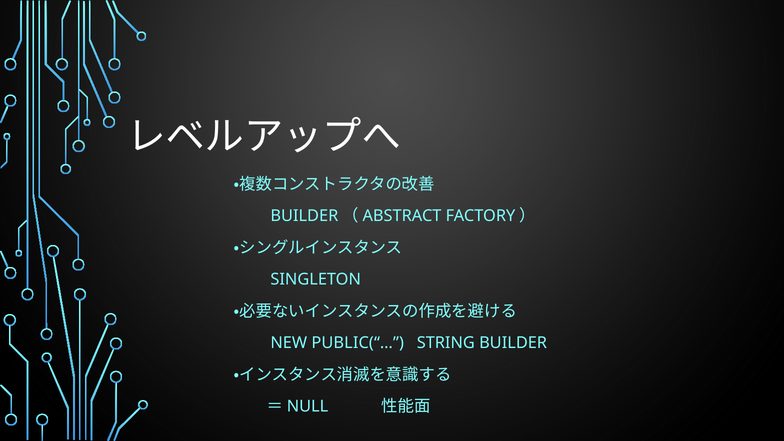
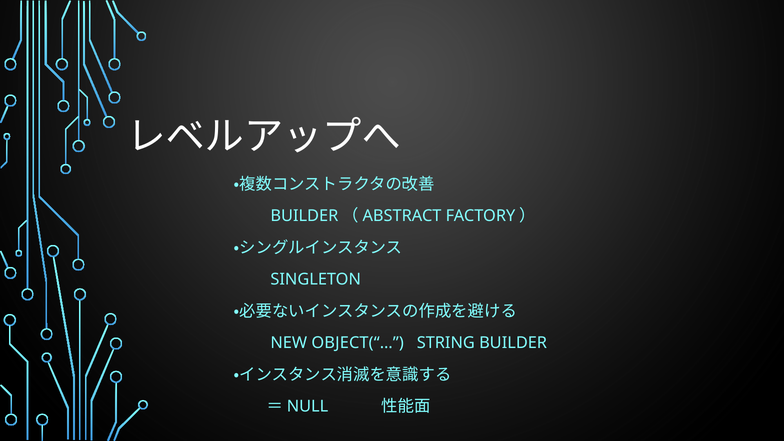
PUBLIC(“…: PUBLIC(“… -> OBJECT(“…
